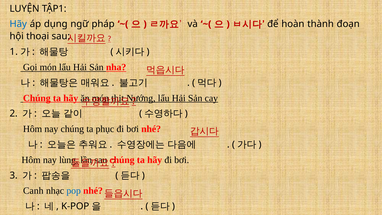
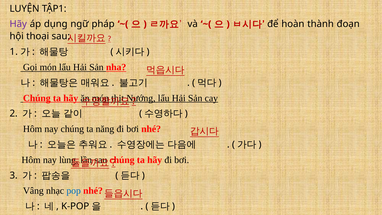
Hãy at (18, 24) colour: blue -> purple
phục: phục -> năng
Canh at (33, 191): Canh -> Vâng
